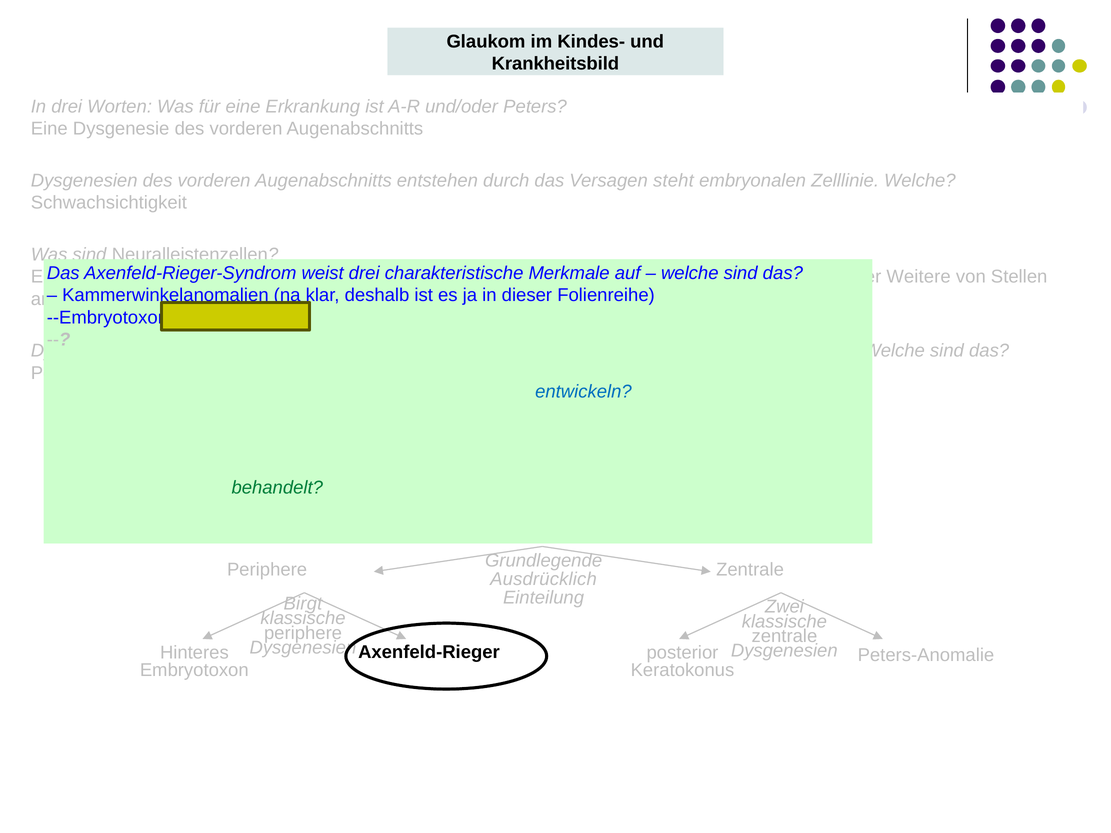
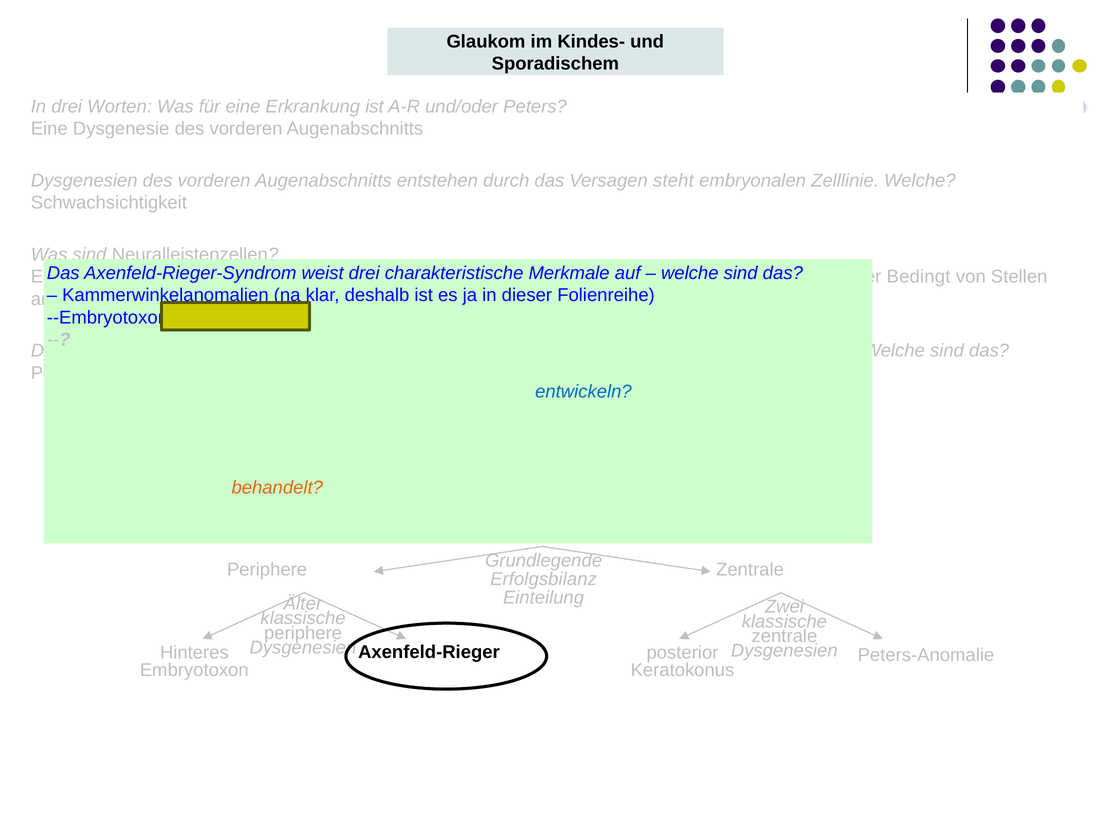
Krankheitsbild: Krankheitsbild -> Sporadischem
Weitere: Weitere -> Bedingt
behandelt colour: green -> orange
Ausdrücklich: Ausdrücklich -> Erfolgsbilanz
Birgt: Birgt -> Älter
